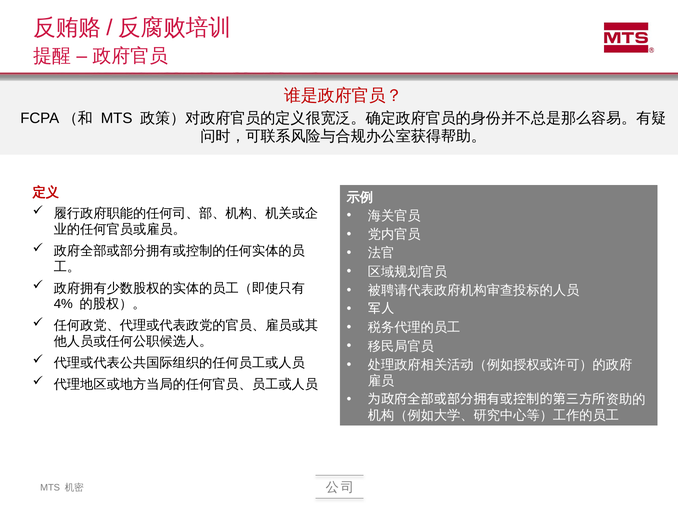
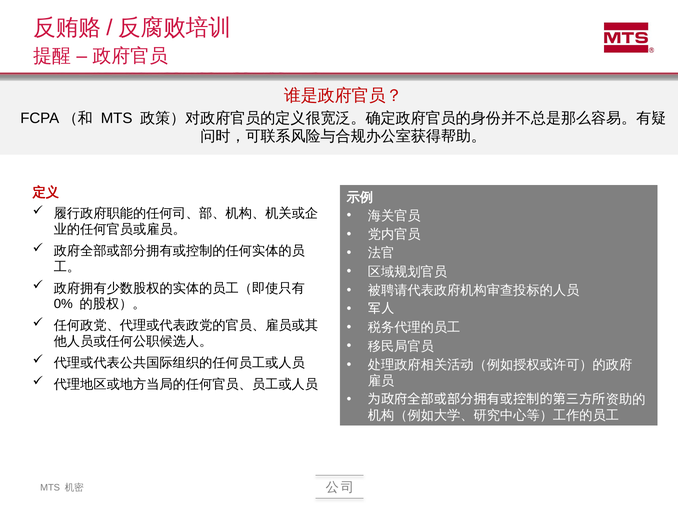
4%: 4% -> 0%
